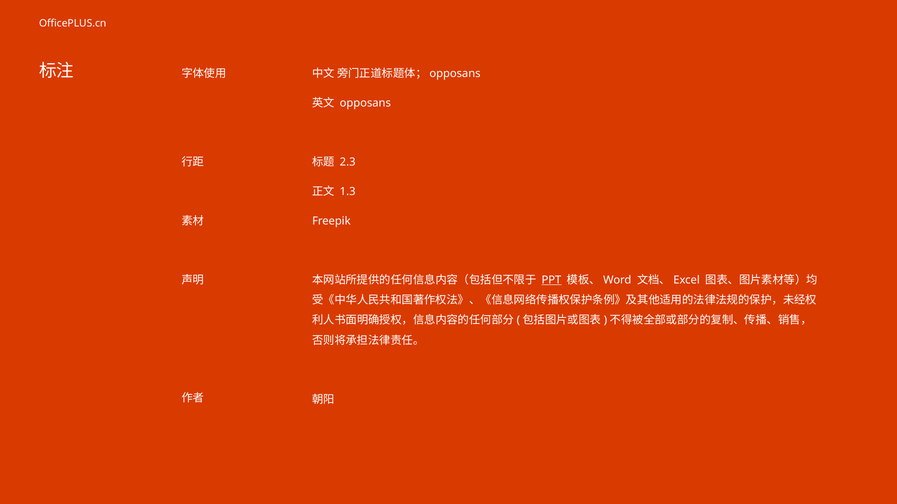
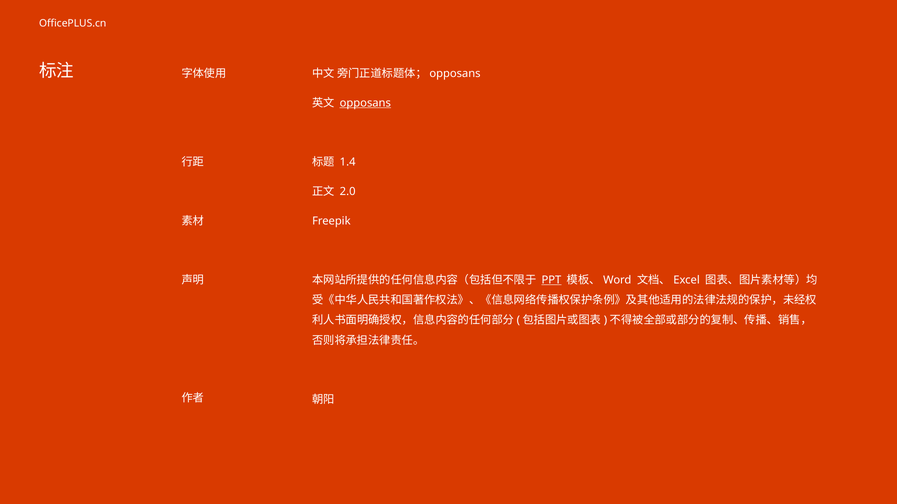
opposans underline: none -> present
2.3: 2.3 -> 1.4
1.3: 1.3 -> 2.0
